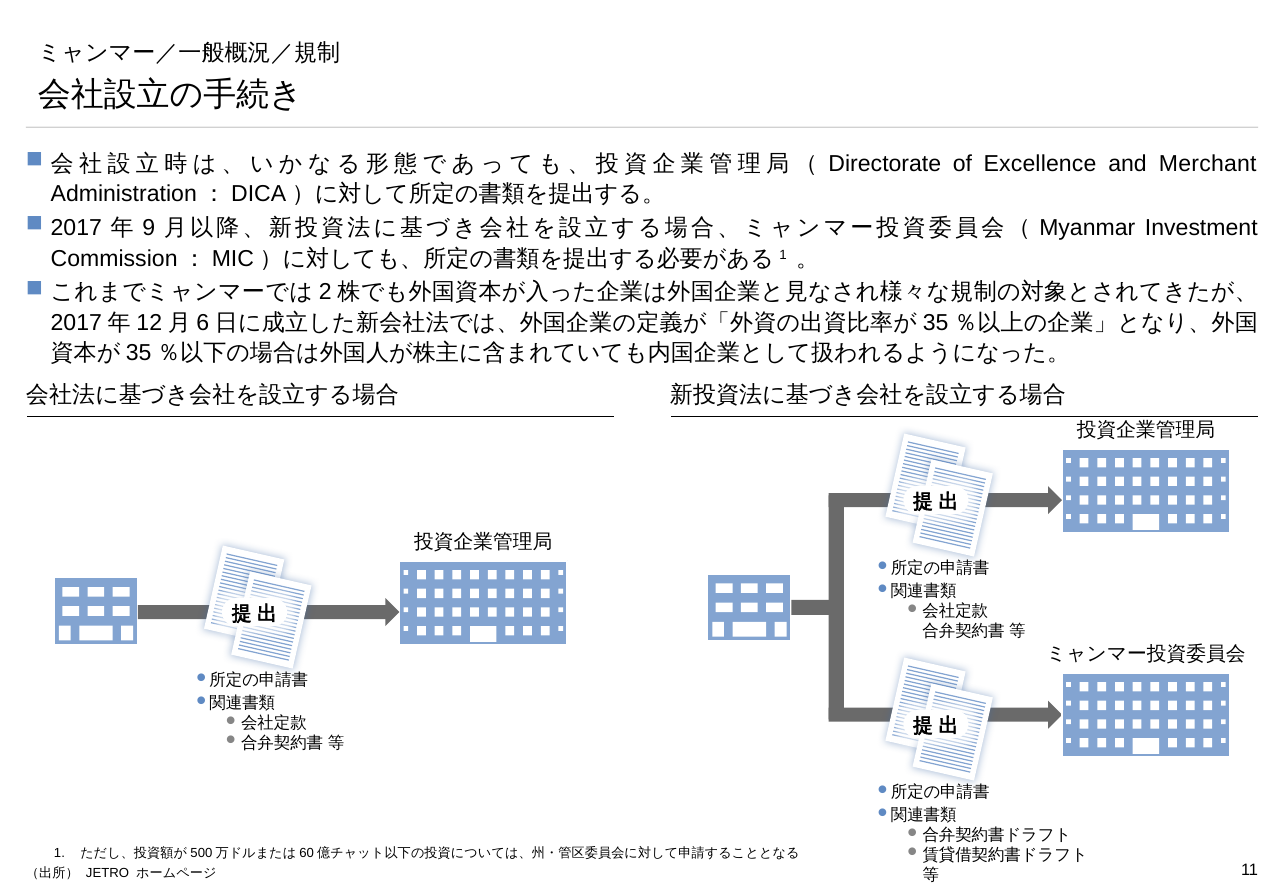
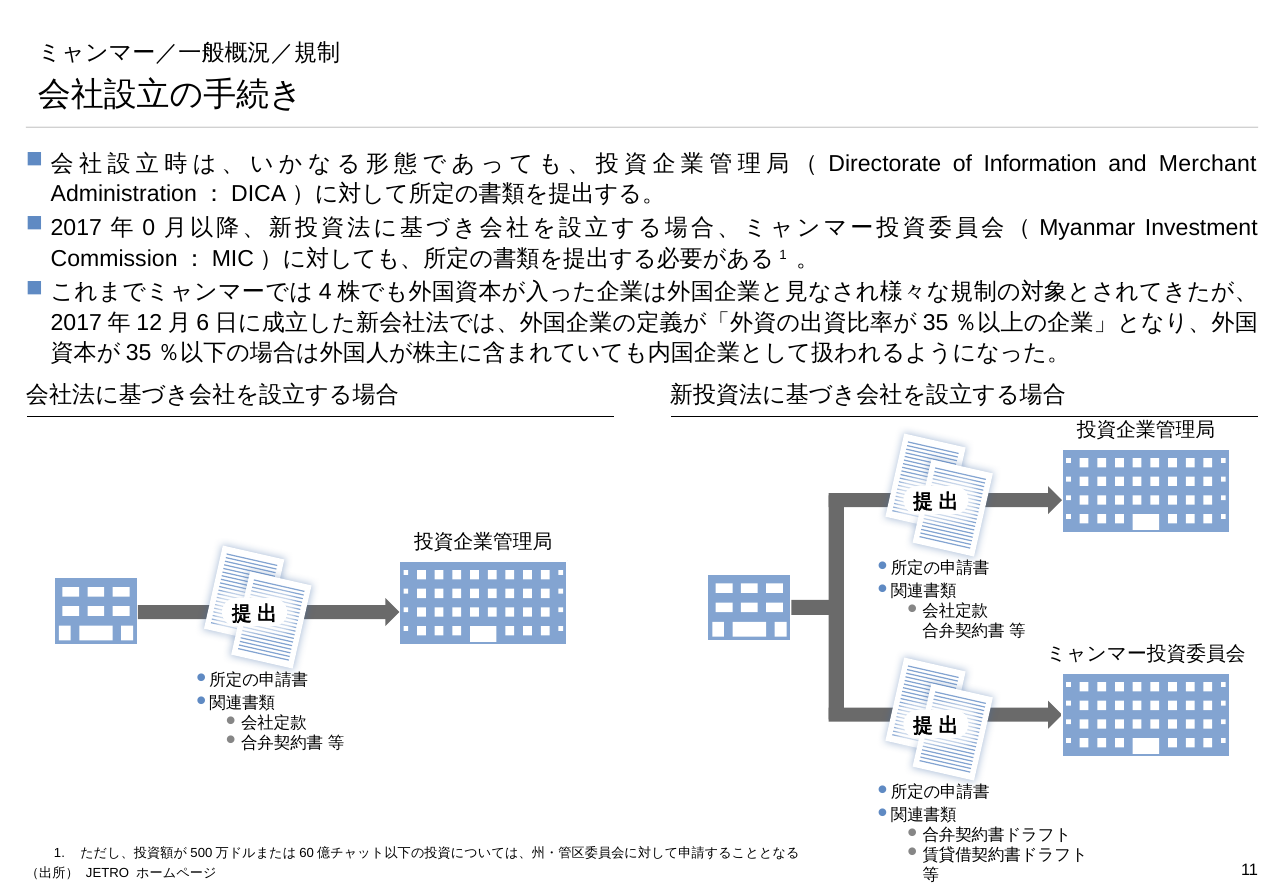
Excellence: Excellence -> Information
9: 9 -> 0
2: 2 -> 4
